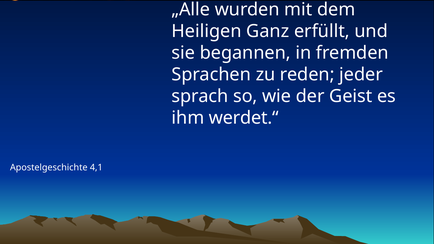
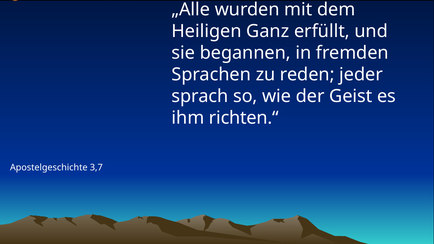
werdet.“: werdet.“ -> richten.“
4,1: 4,1 -> 3,7
